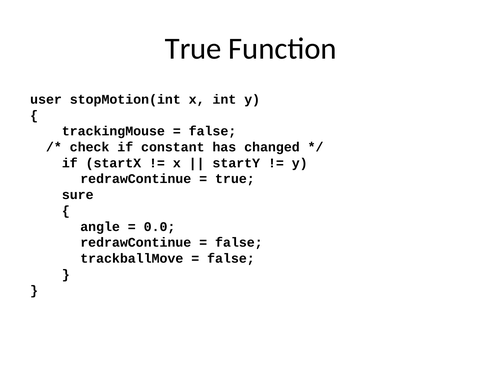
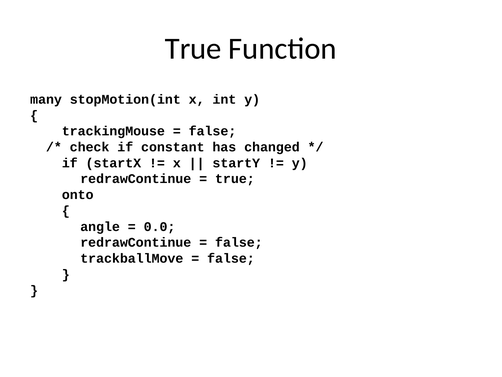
user: user -> many
sure: sure -> onto
